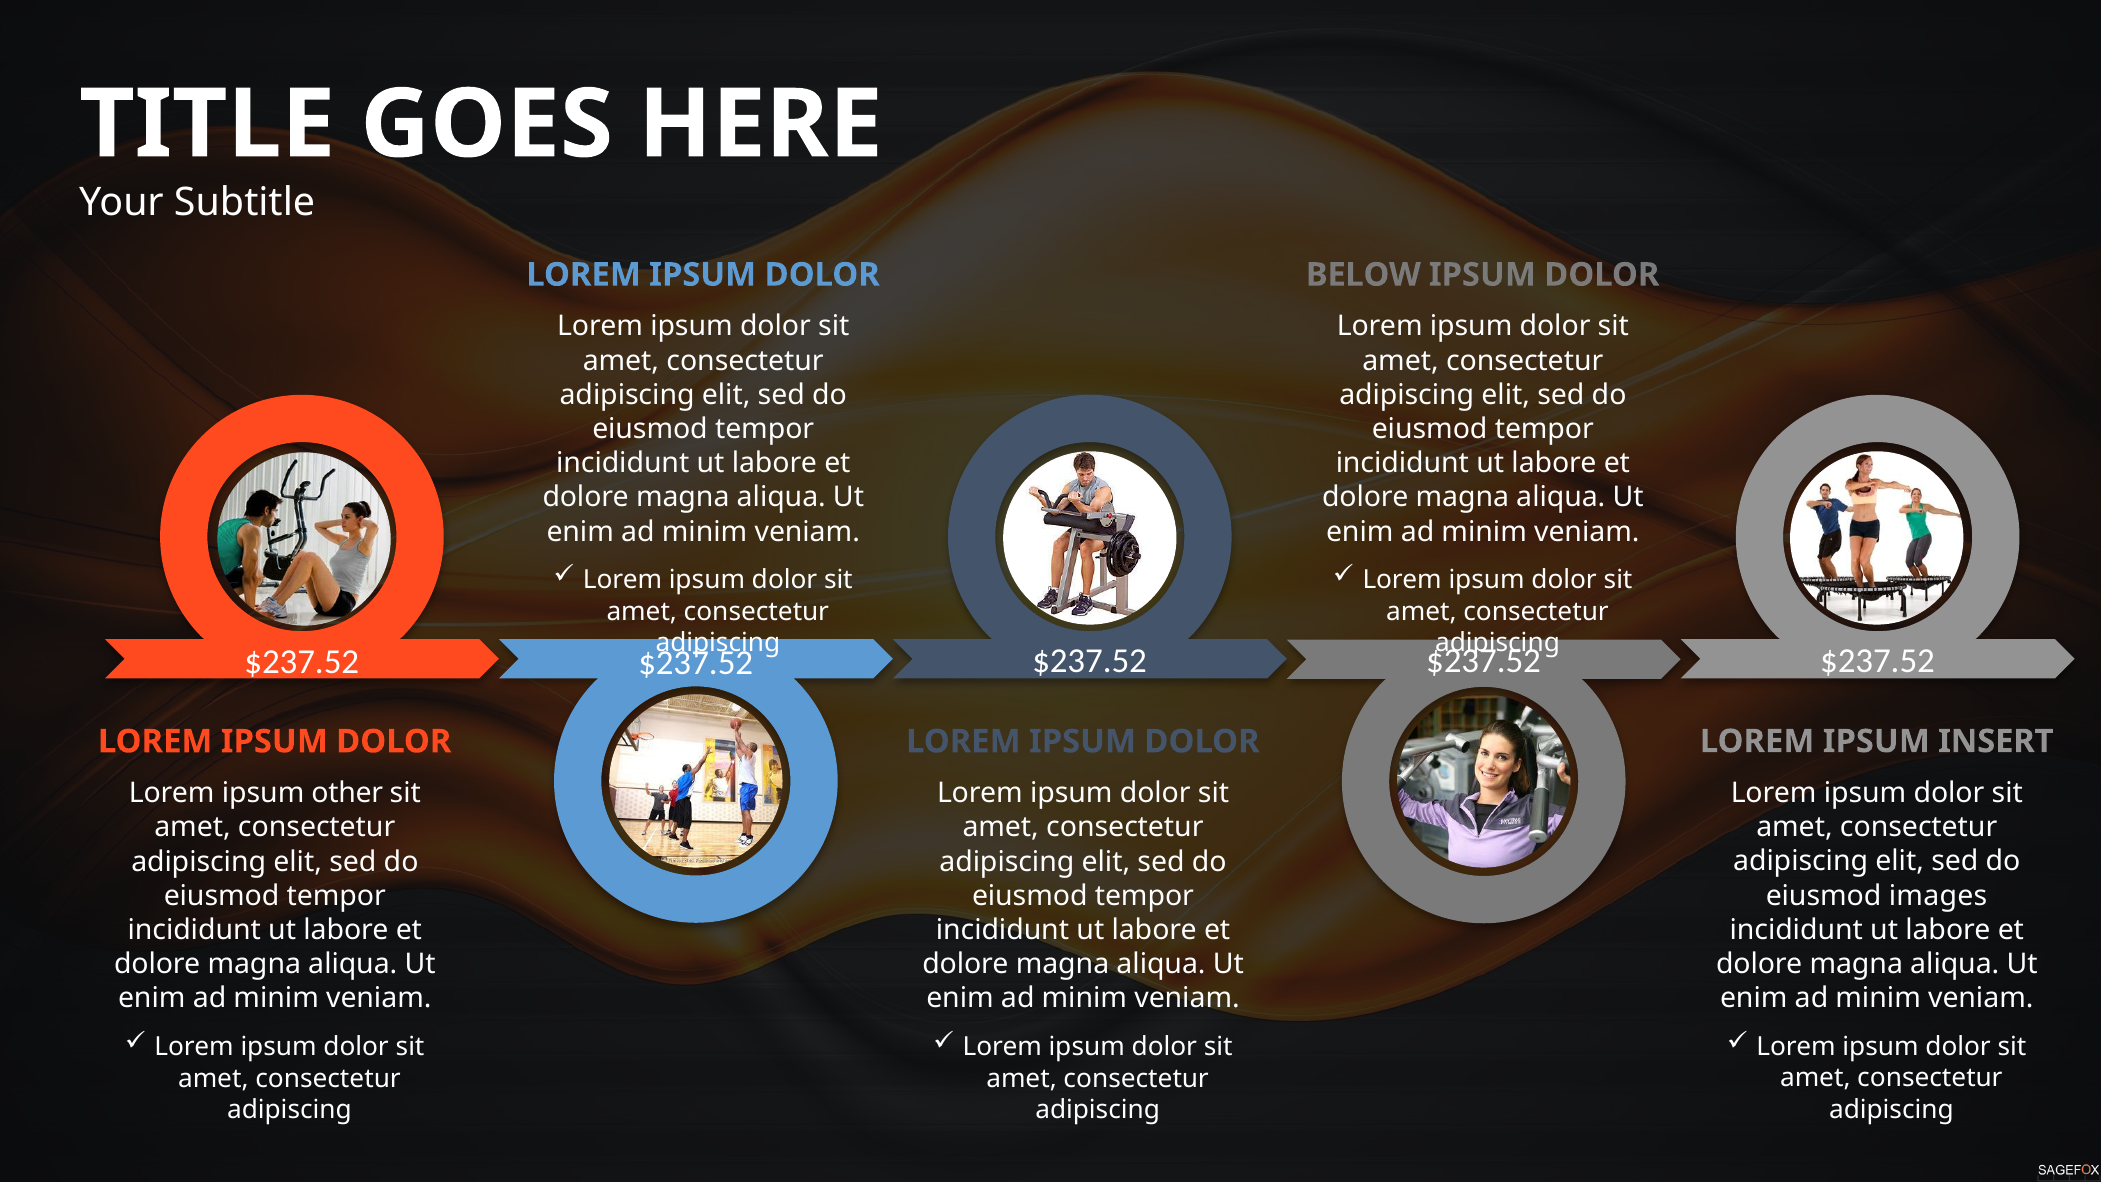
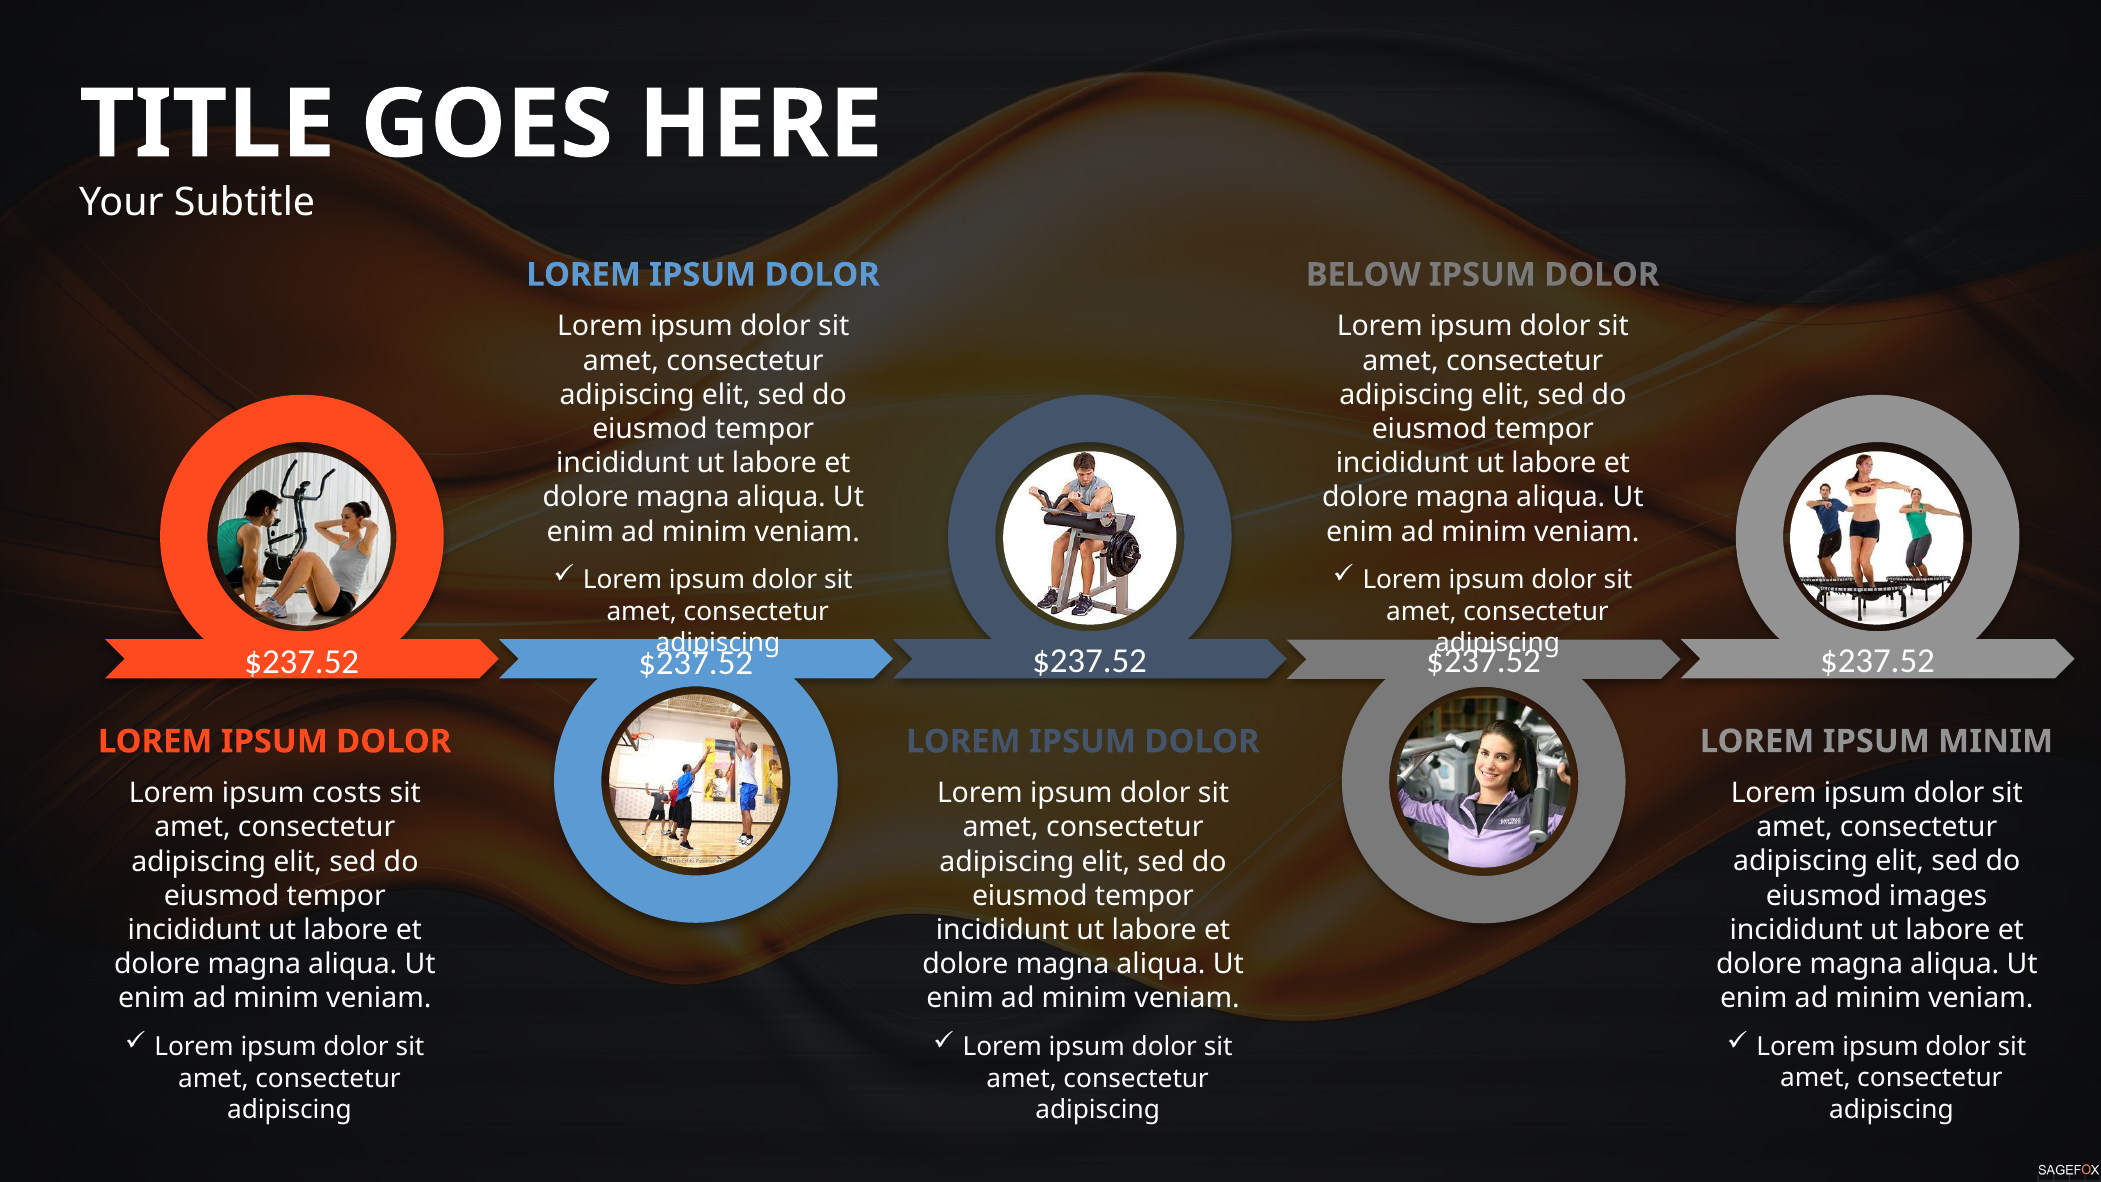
IPSUM INSERT: INSERT -> MINIM
other: other -> costs
